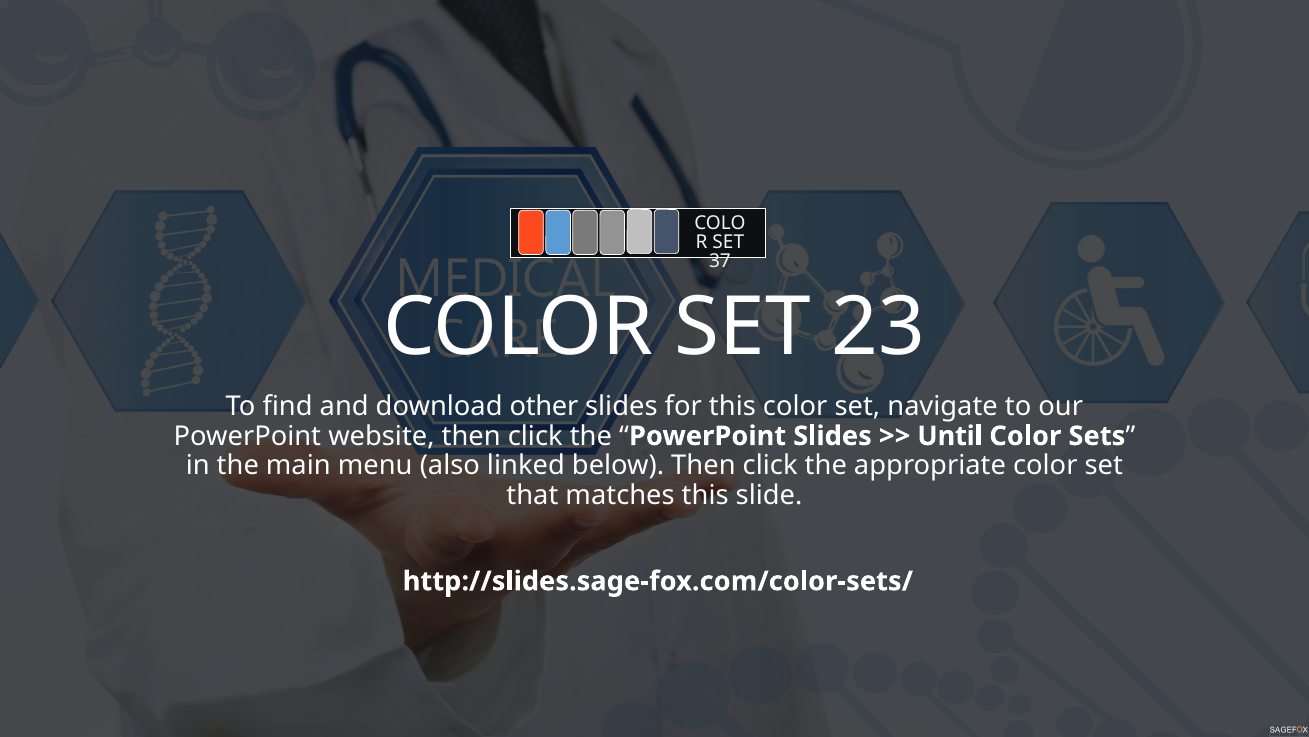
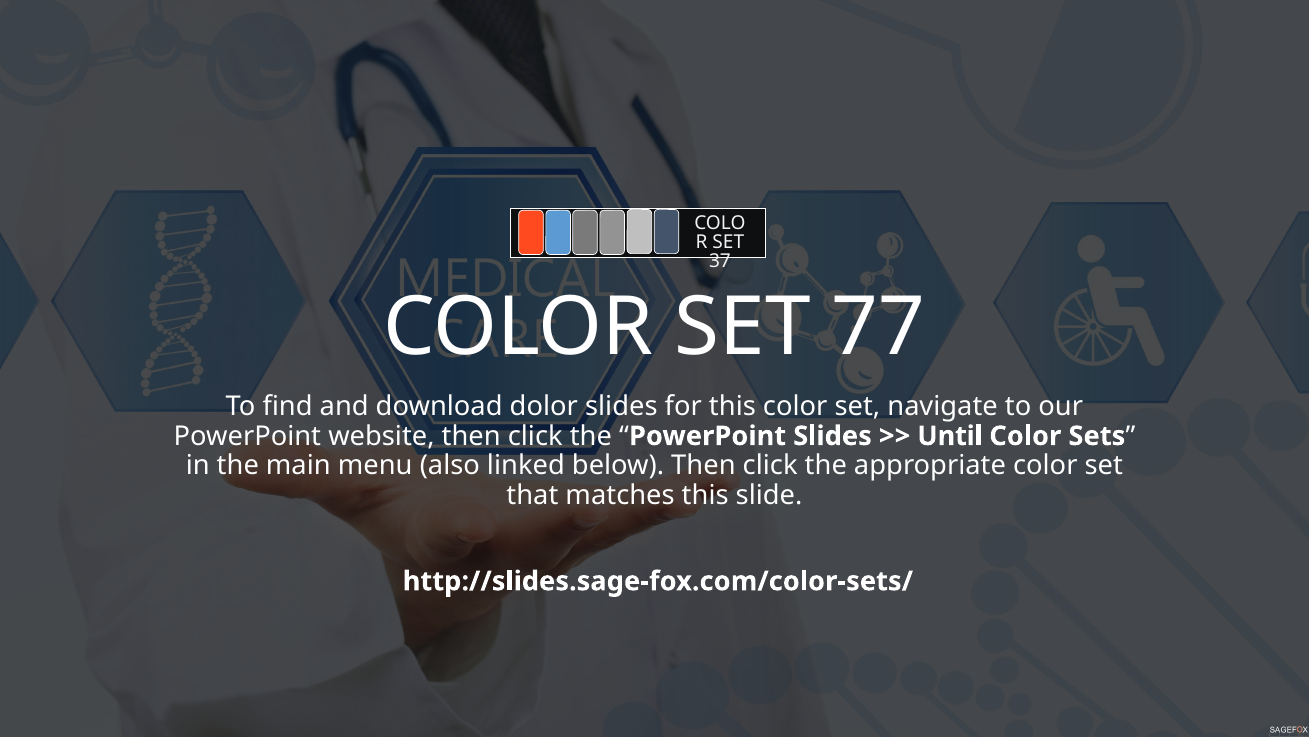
23: 23 -> 77
other: other -> dolor
